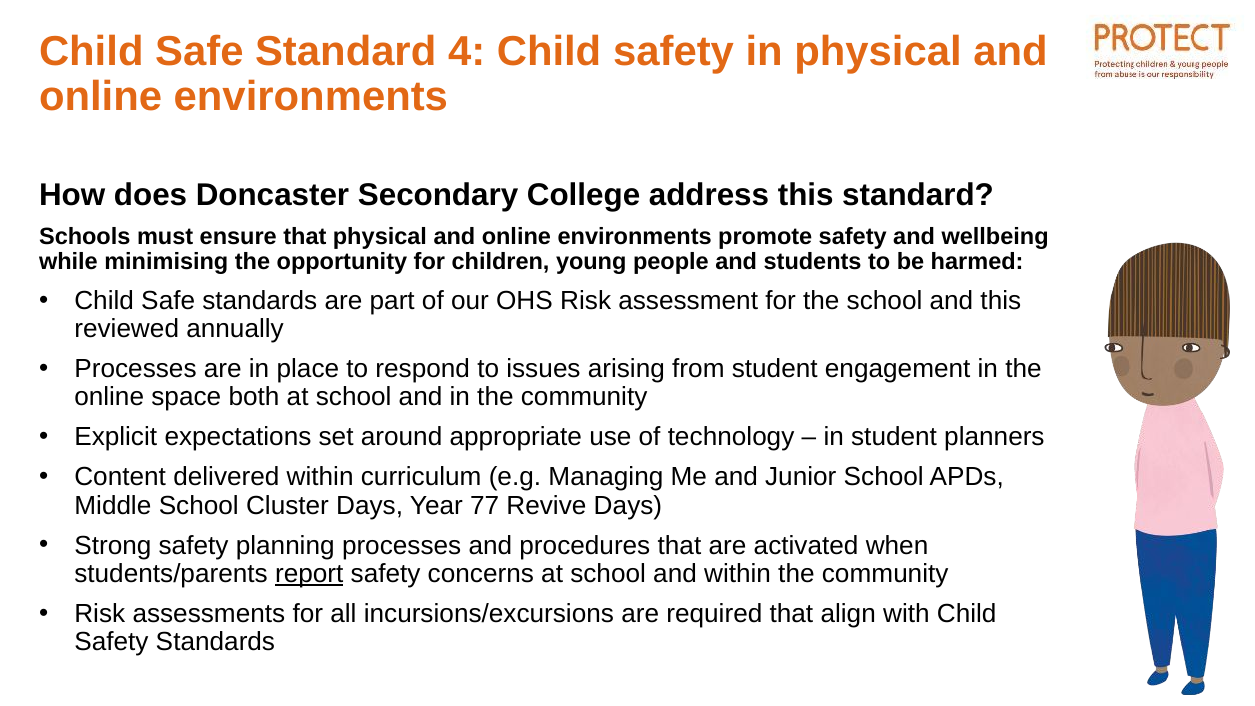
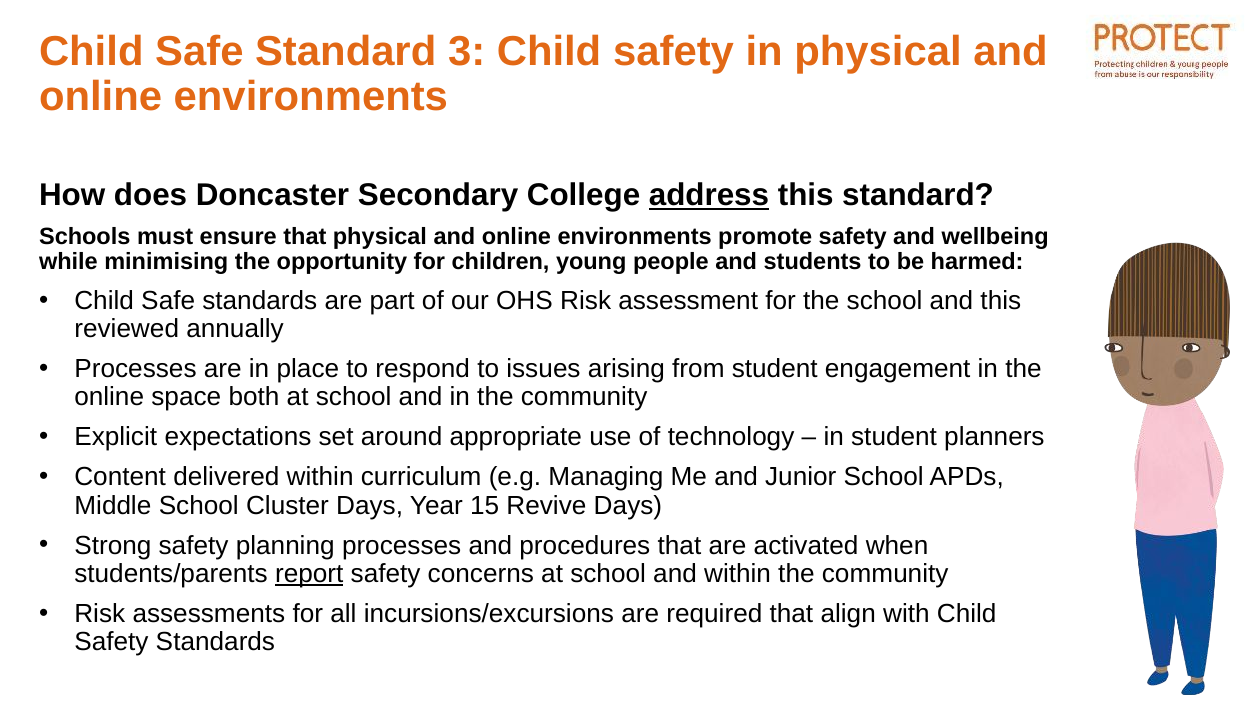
4: 4 -> 3
address underline: none -> present
77: 77 -> 15
